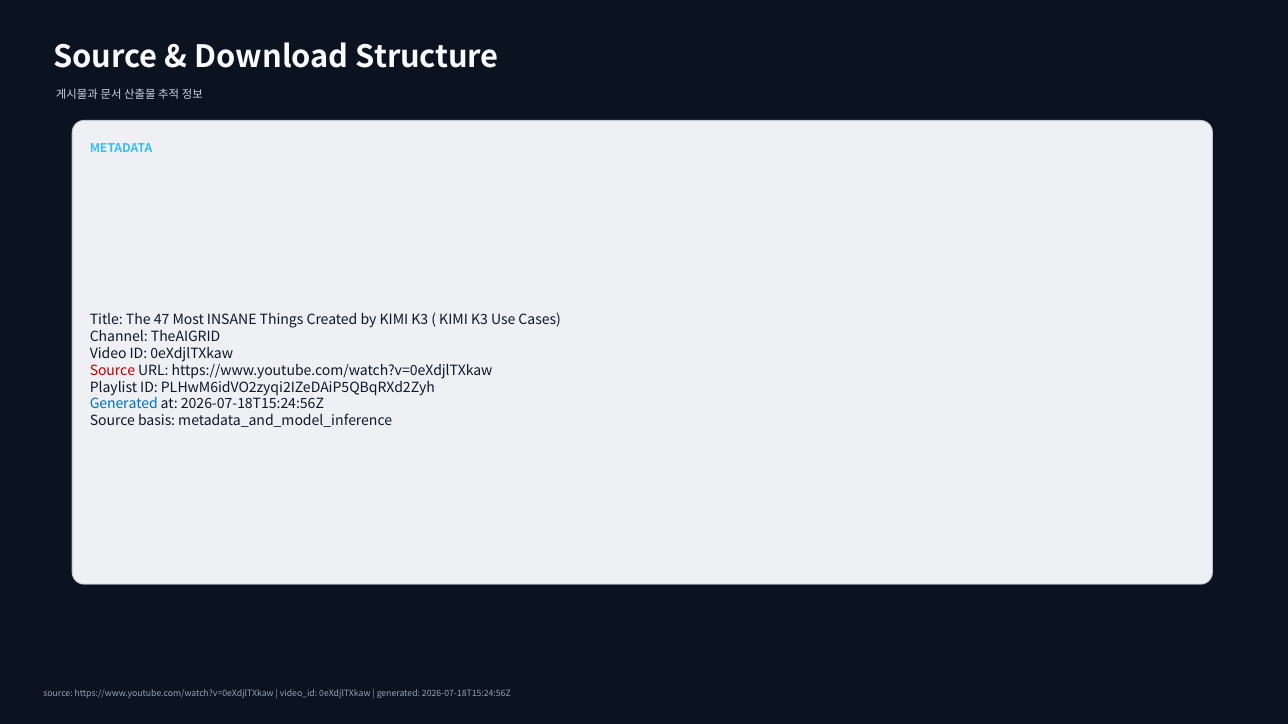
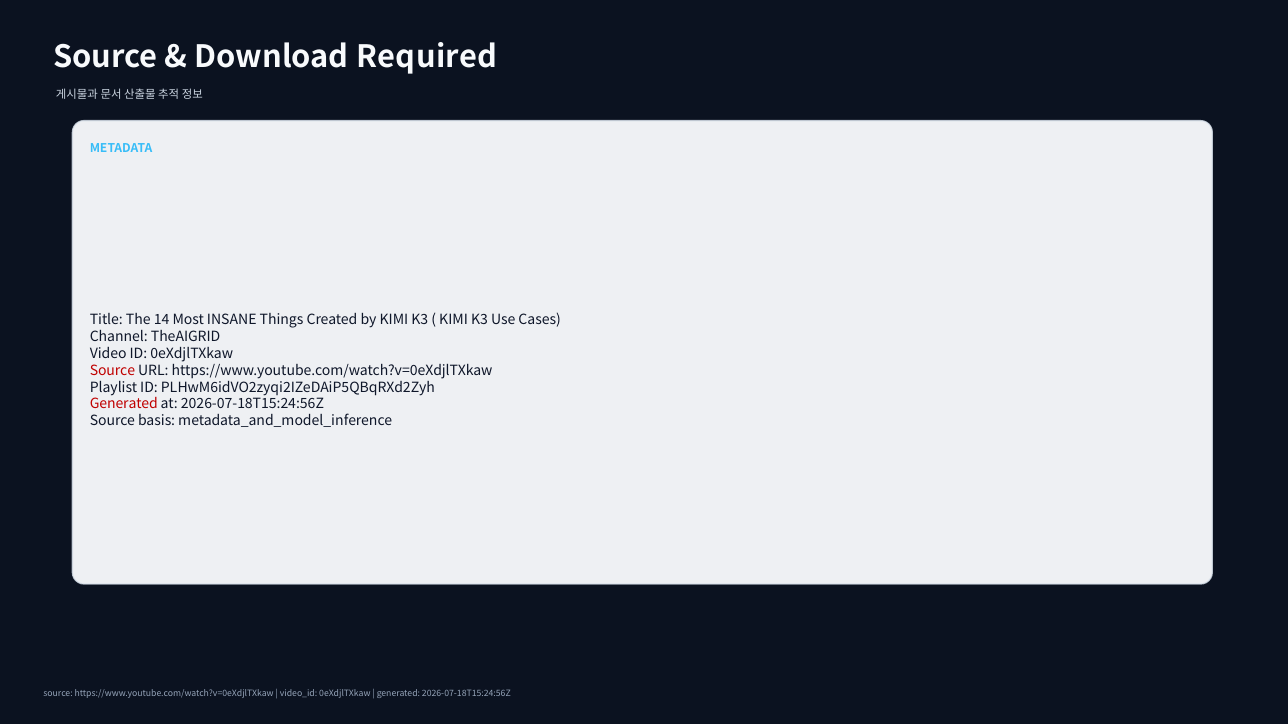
Structure: Structure -> Required
47: 47 -> 14
Generated at (124, 404) colour: blue -> red
